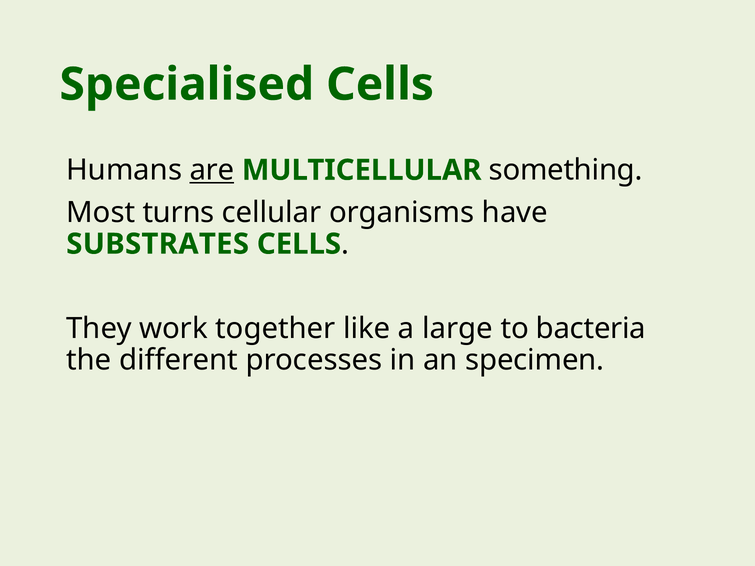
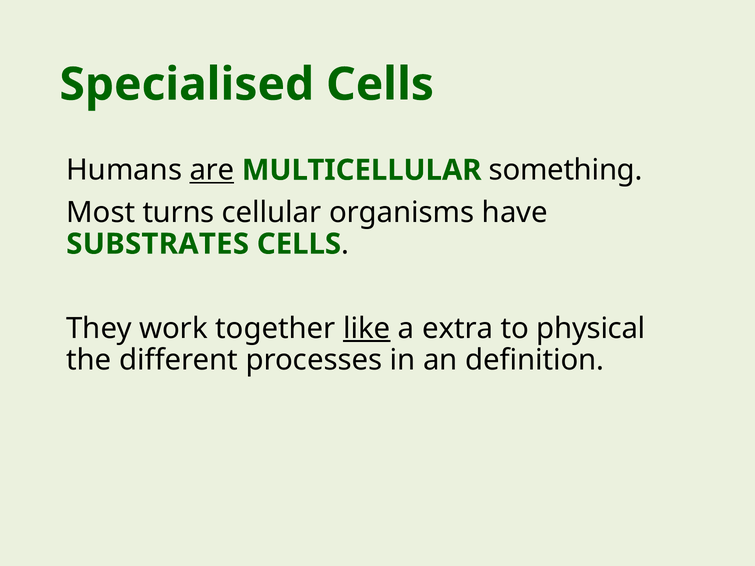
like underline: none -> present
large: large -> extra
bacteria: bacteria -> physical
specimen: specimen -> definition
